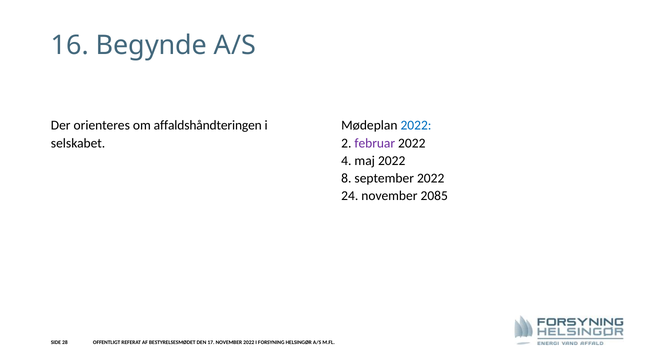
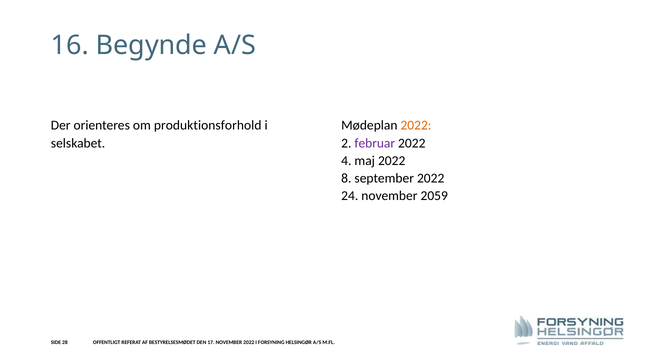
affaldshåndteringen: affaldshåndteringen -> produktionsforhold
2022 at (416, 125) colour: blue -> orange
2085: 2085 -> 2059
